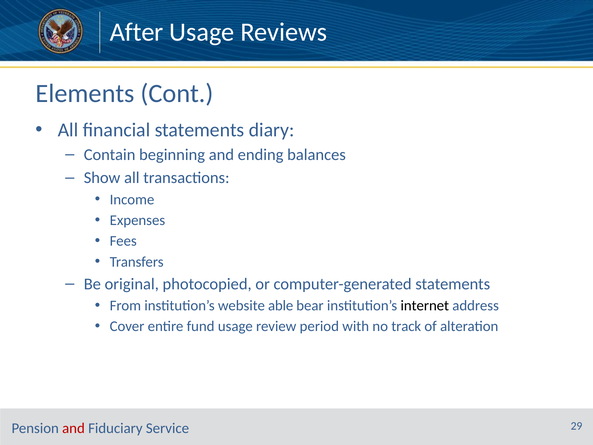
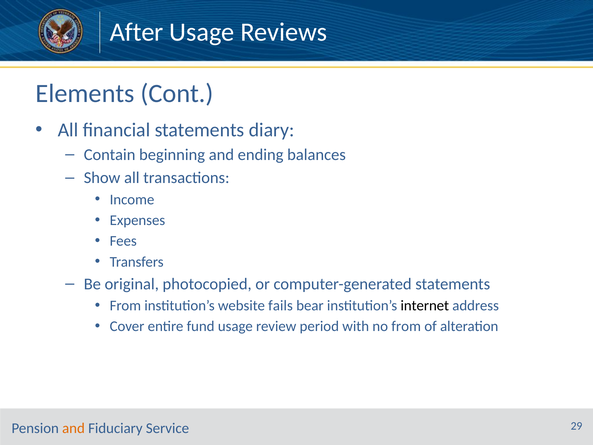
able: able -> fails
no track: track -> from
and at (73, 428) colour: red -> orange
